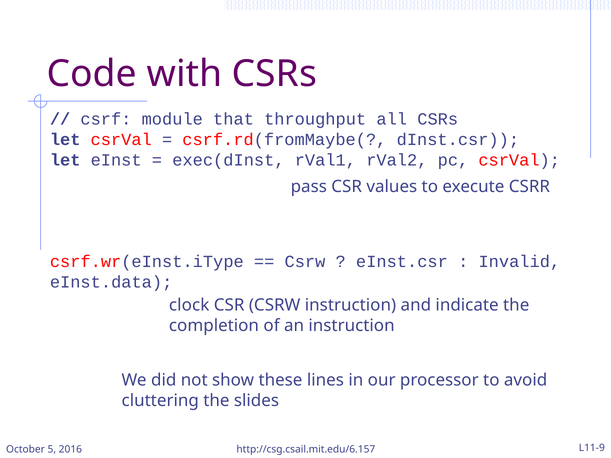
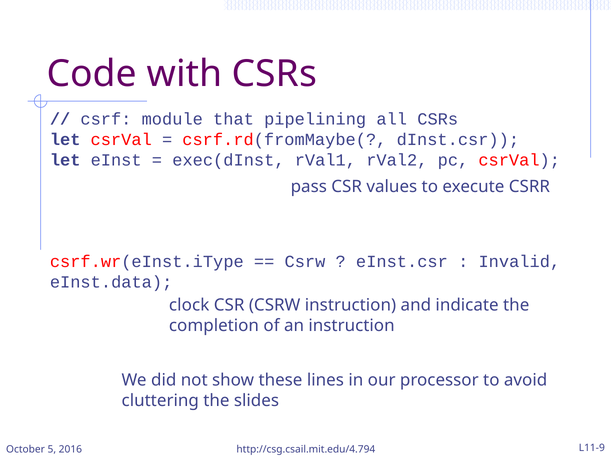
throughput: throughput -> pipelining
http://csg.csail.mit.edu/6.157: http://csg.csail.mit.edu/6.157 -> http://csg.csail.mit.edu/4.794
